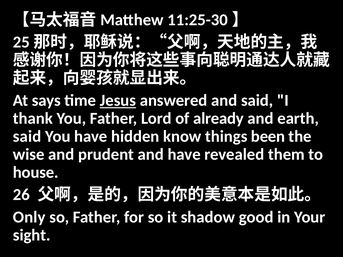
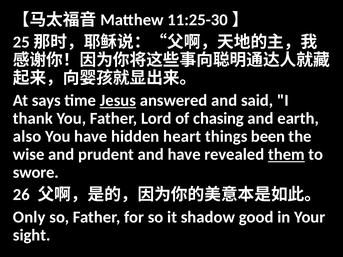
already: already -> chasing
said at (27, 137): said -> also
know: know -> heart
them underline: none -> present
house: house -> swore
